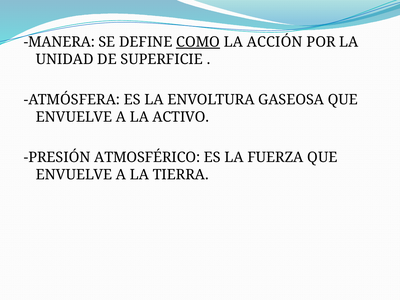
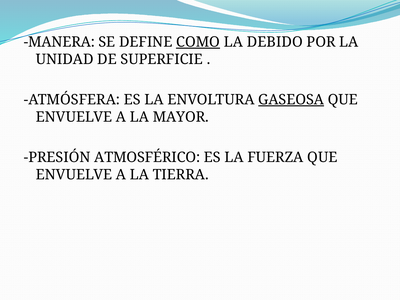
ACCIÓN: ACCIÓN -> DEBIDO
GASEOSA underline: none -> present
ACTIVO: ACTIVO -> MAYOR
